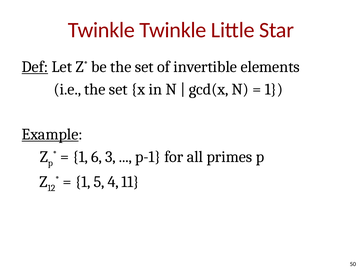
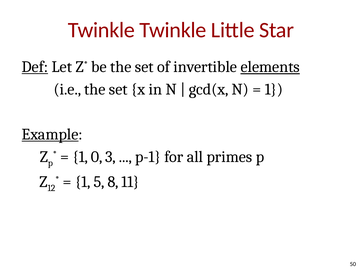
elements underline: none -> present
6: 6 -> 0
4: 4 -> 8
